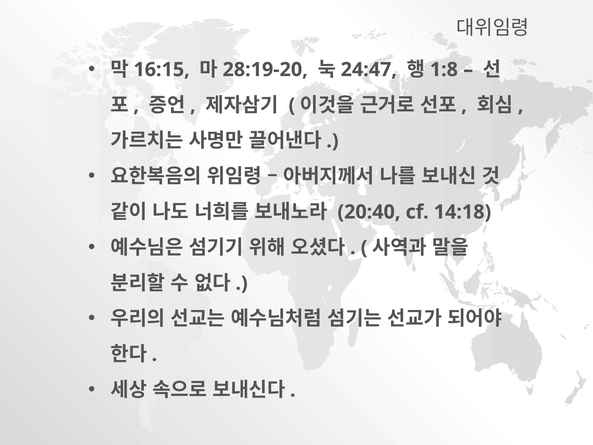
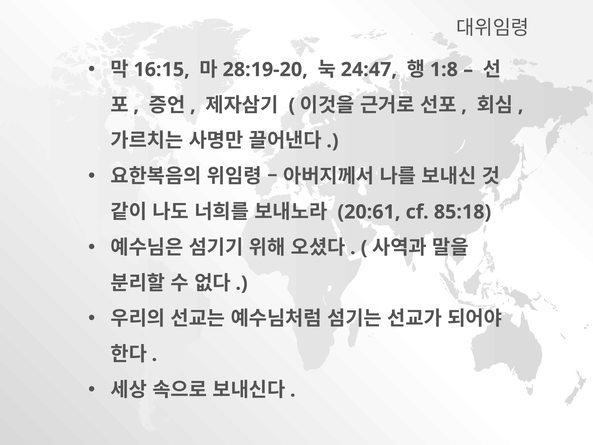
20:40: 20:40 -> 20:61
14:18: 14:18 -> 85:18
